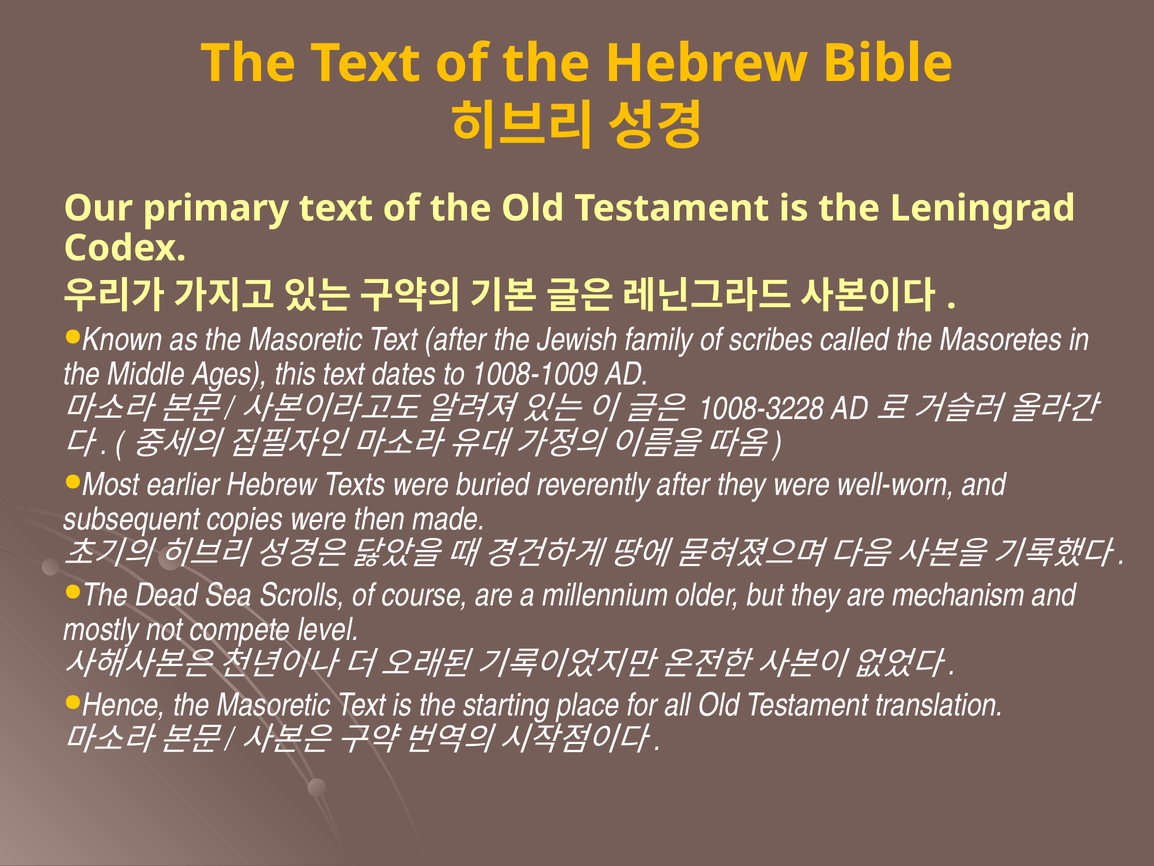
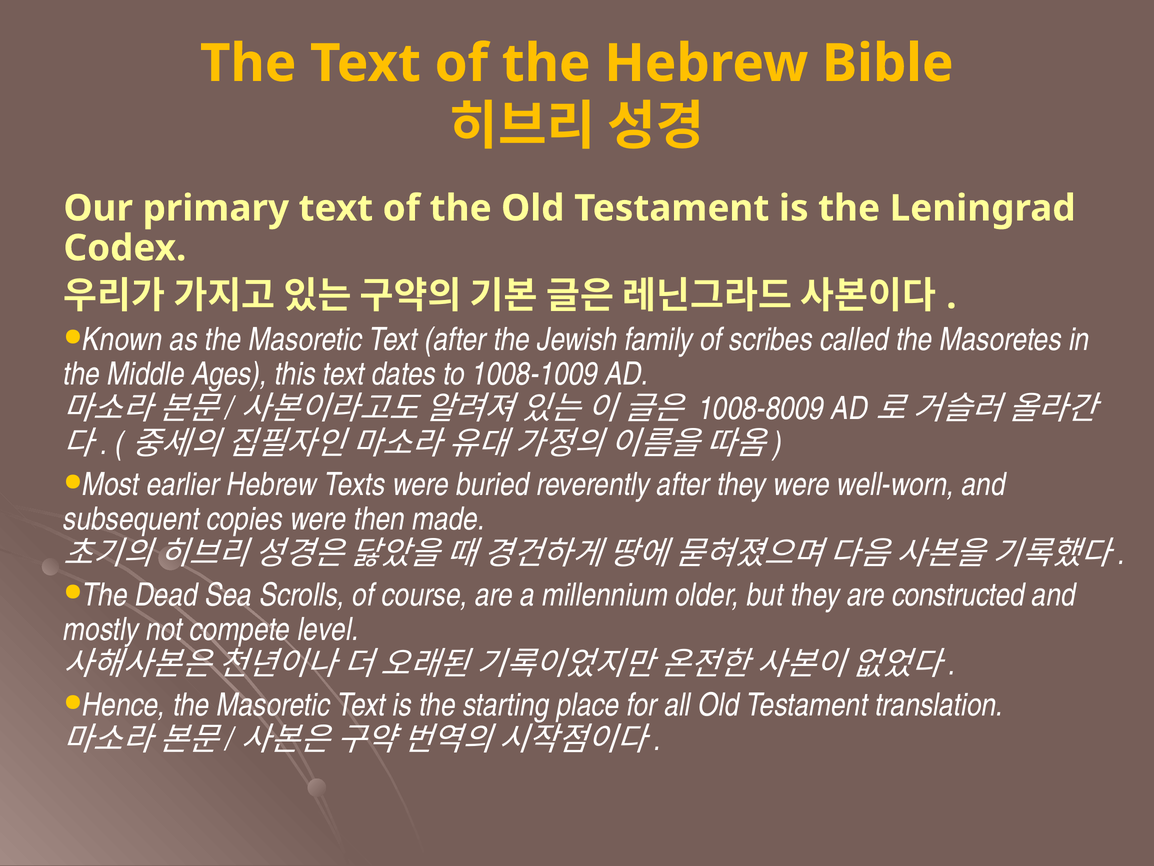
1008-3228: 1008-3228 -> 1008-8009
mechanism: mechanism -> constructed
